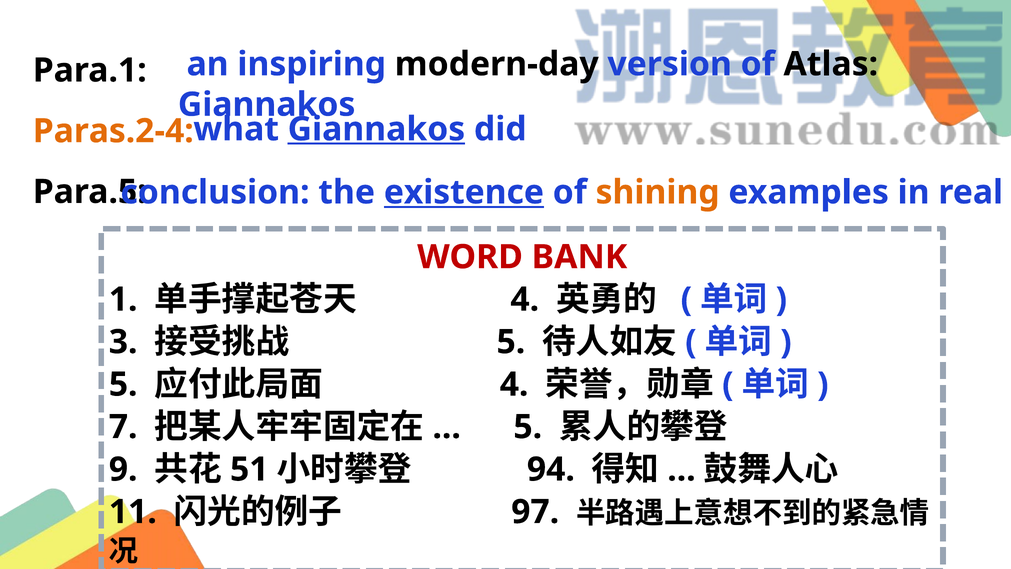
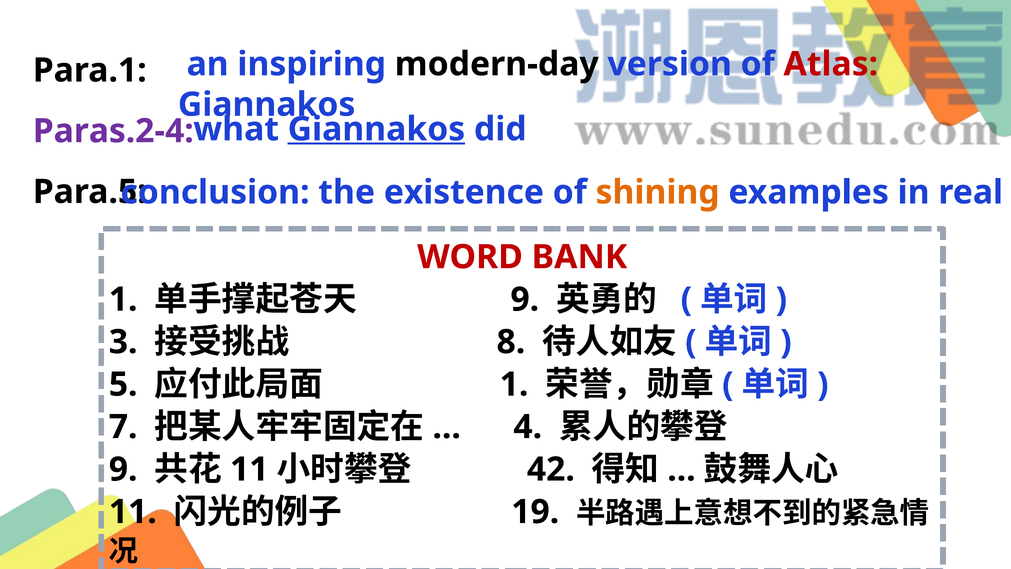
Atlas colour: black -> red
Paras.2-4 colour: orange -> purple
existence underline: present -> none
4 at (525, 299): 4 -> 9
5 at (511, 342): 5 -> 8
4 at (514, 384): 4 -> 1
5 at (528, 427): 5 -> 4
51 at (249, 469): 51 -> 11
94: 94 -> 42
97: 97 -> 19
